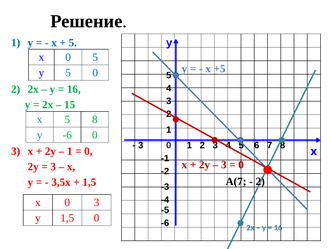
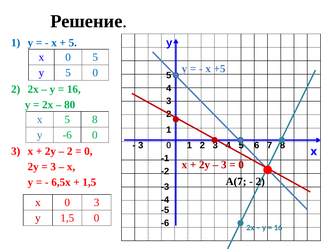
15: 15 -> 80
1 at (70, 151): 1 -> 2
3,5х: 3,5х -> 6,5х
